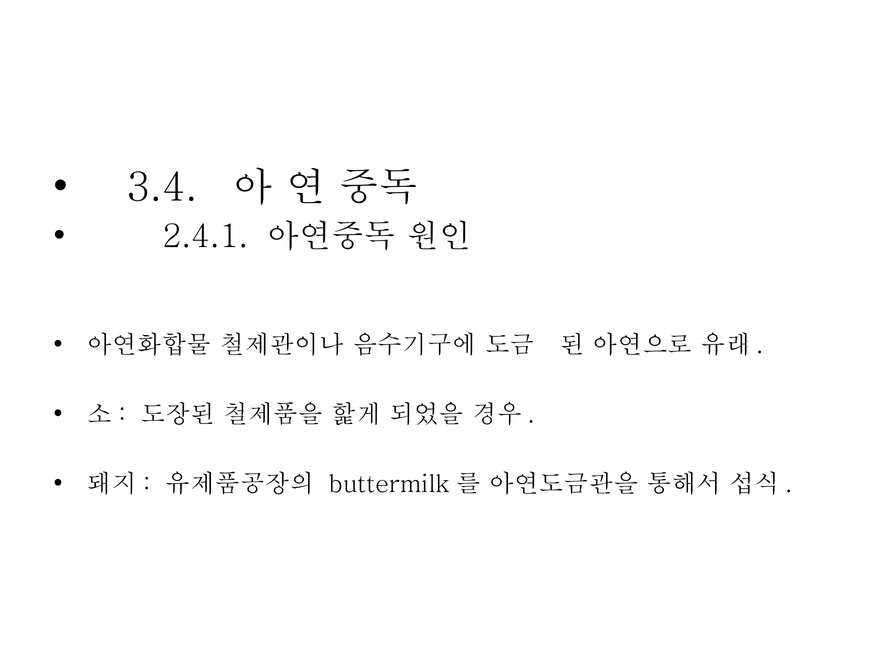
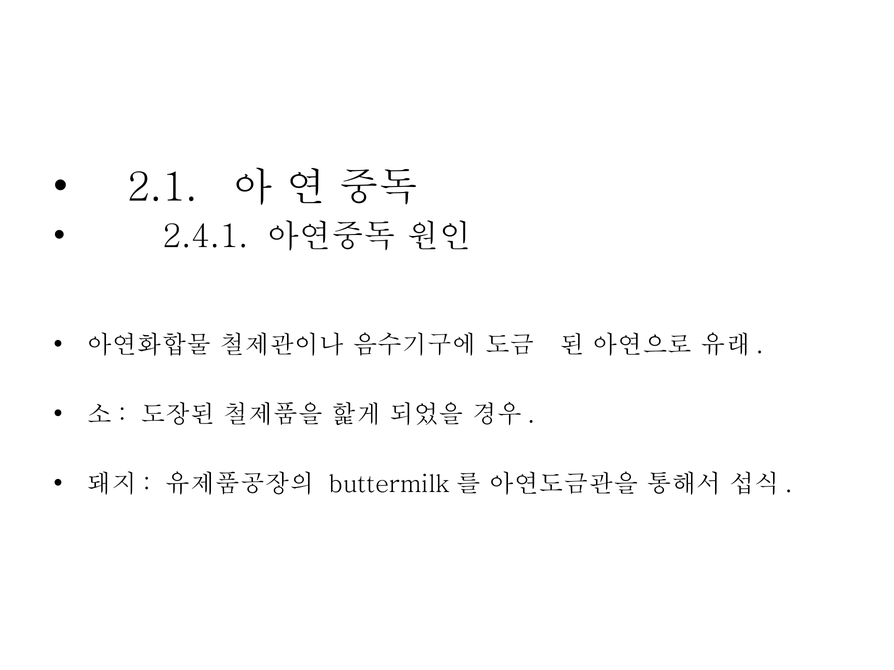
3.4: 3.4 -> 2.1
